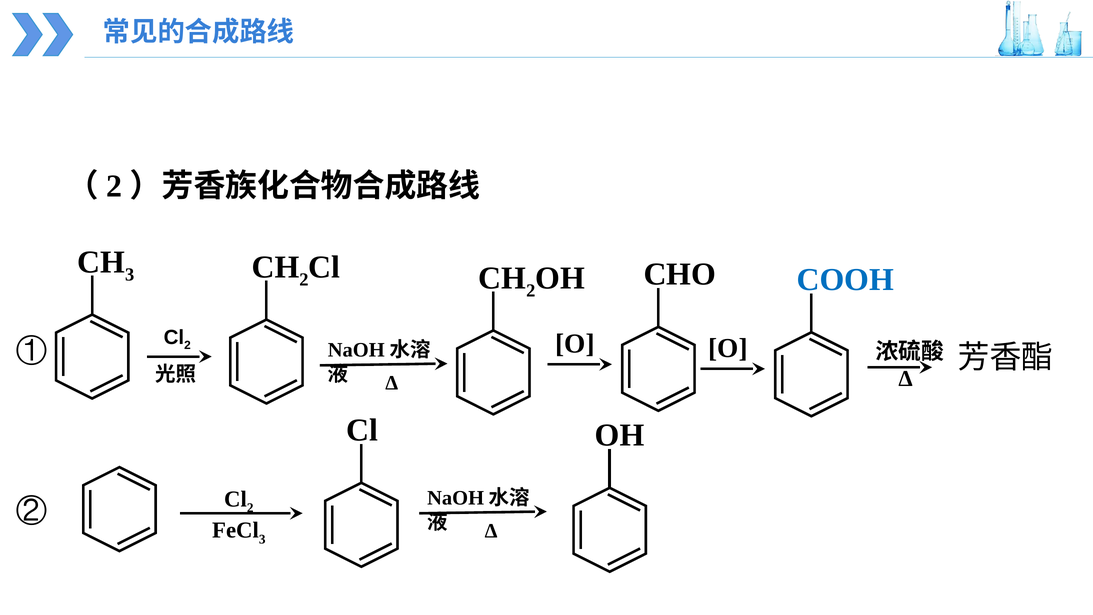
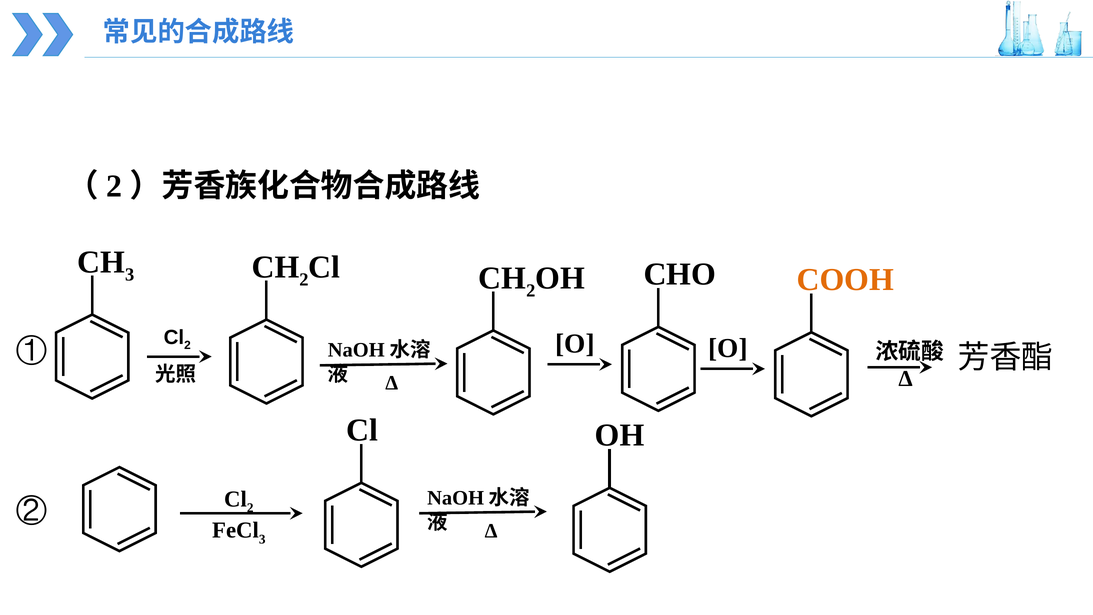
COOH colour: blue -> orange
